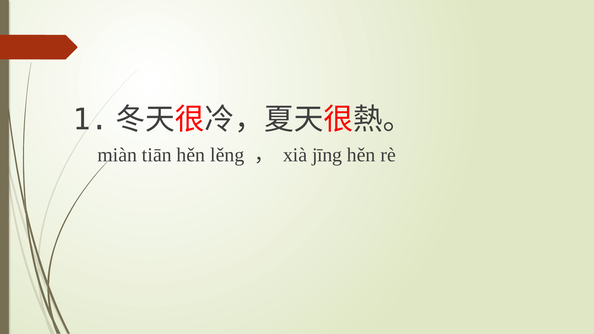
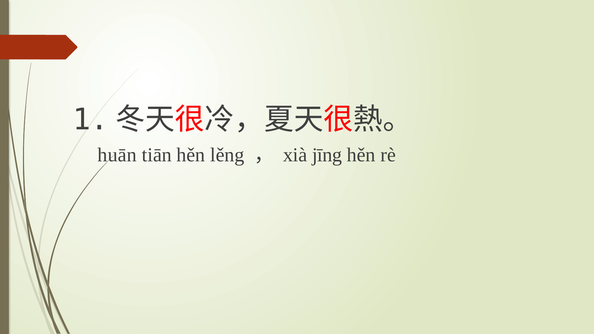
miàn: miàn -> huān
